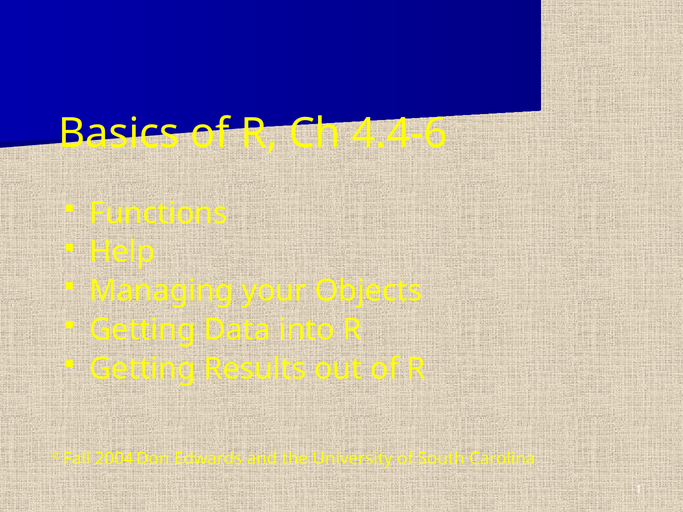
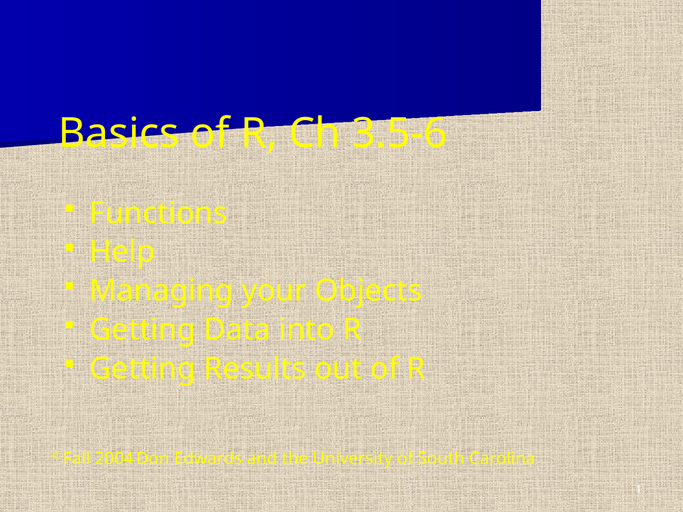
4.4-6: 4.4-6 -> 3.5-6
